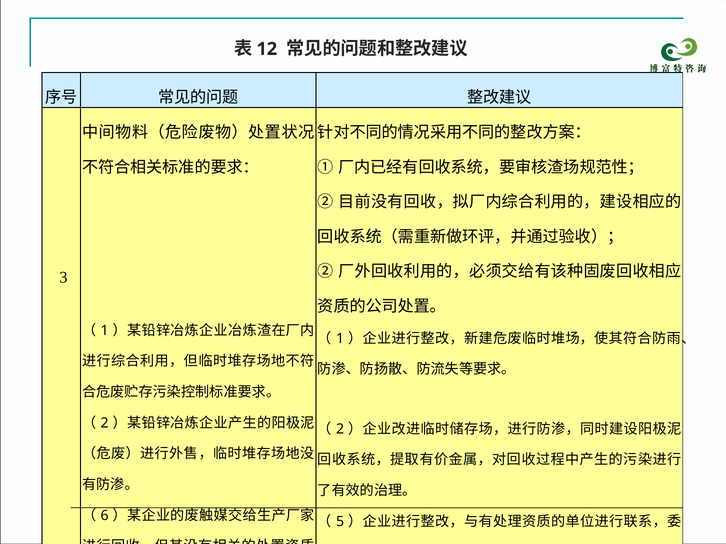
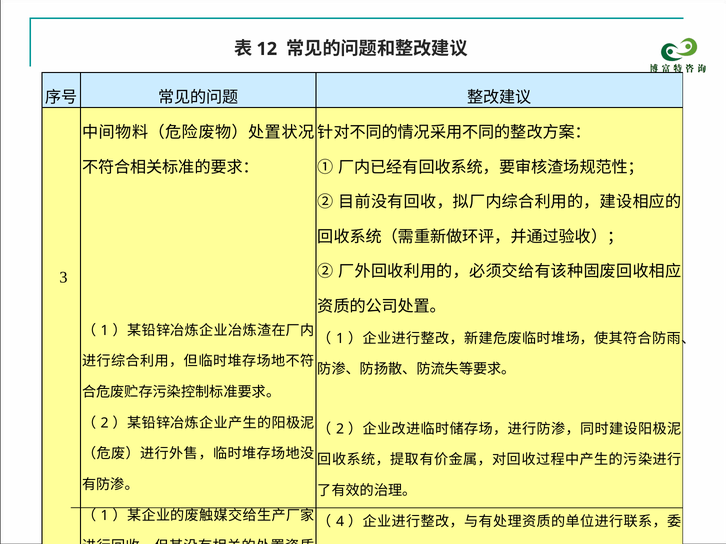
6 at (105, 516): 6 -> 1
5: 5 -> 4
